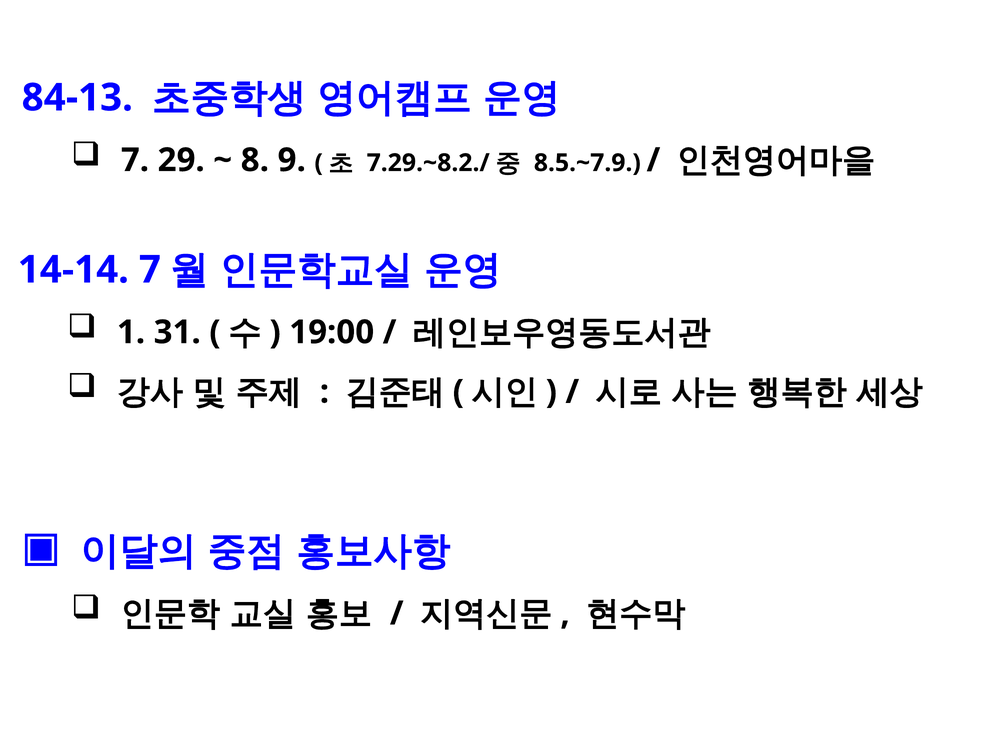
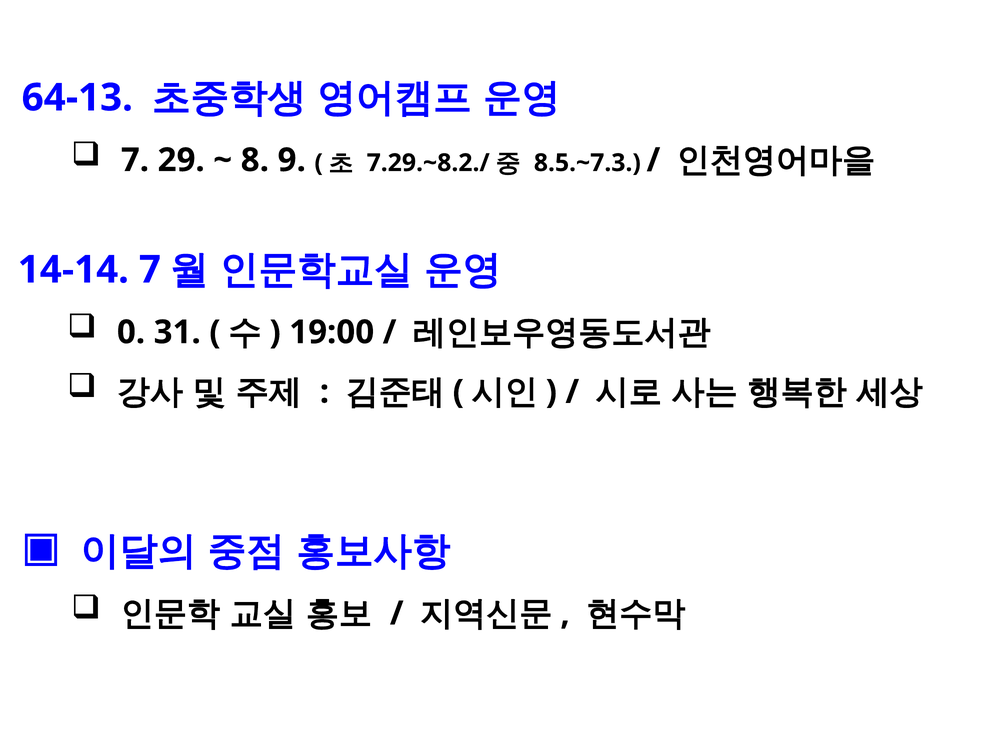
84-13: 84-13 -> 64-13
8.5.~7.9: 8.5.~7.9 -> 8.5.~7.3
1: 1 -> 0
